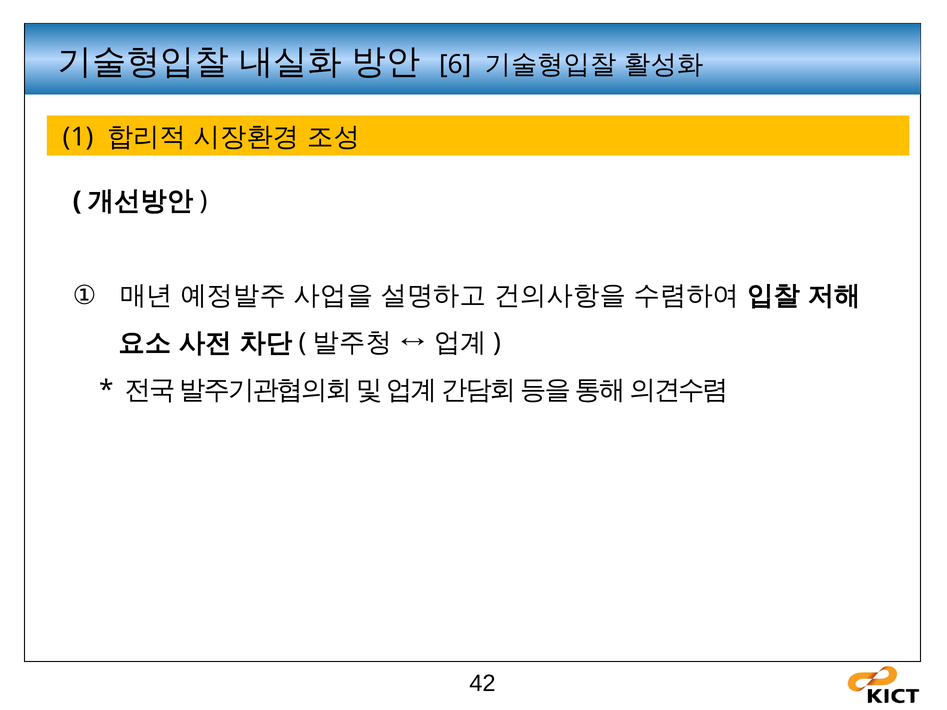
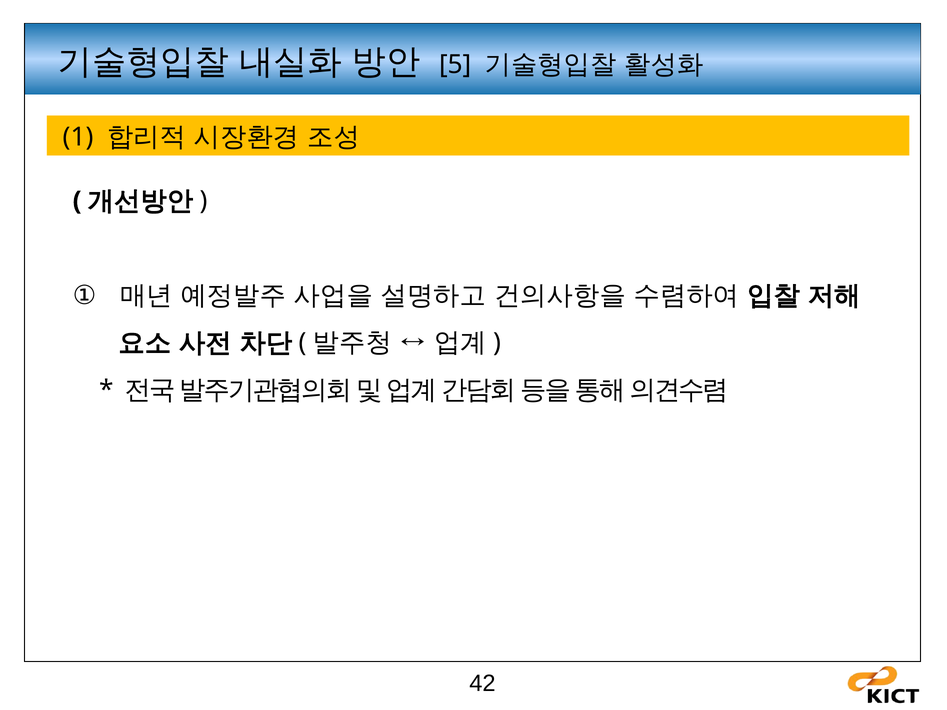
6: 6 -> 5
